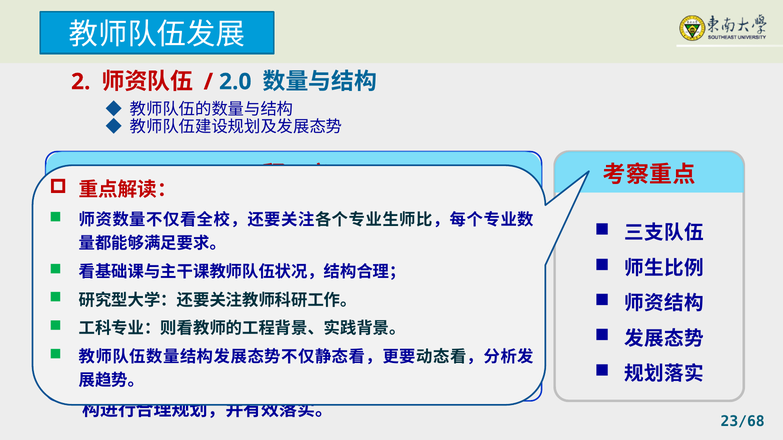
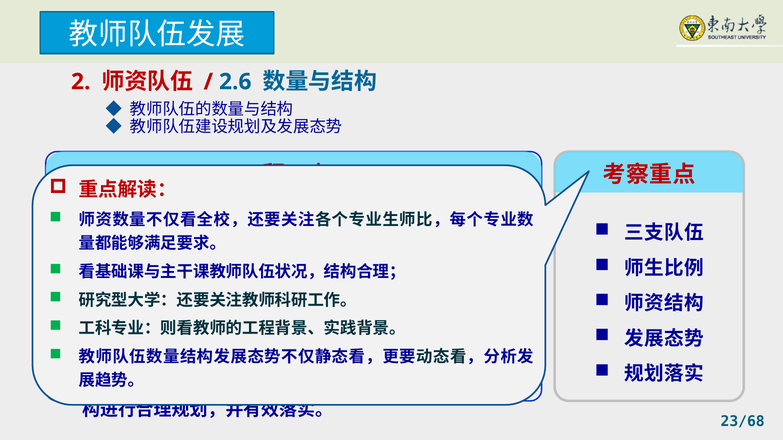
2.0: 2.0 -> 2.6
